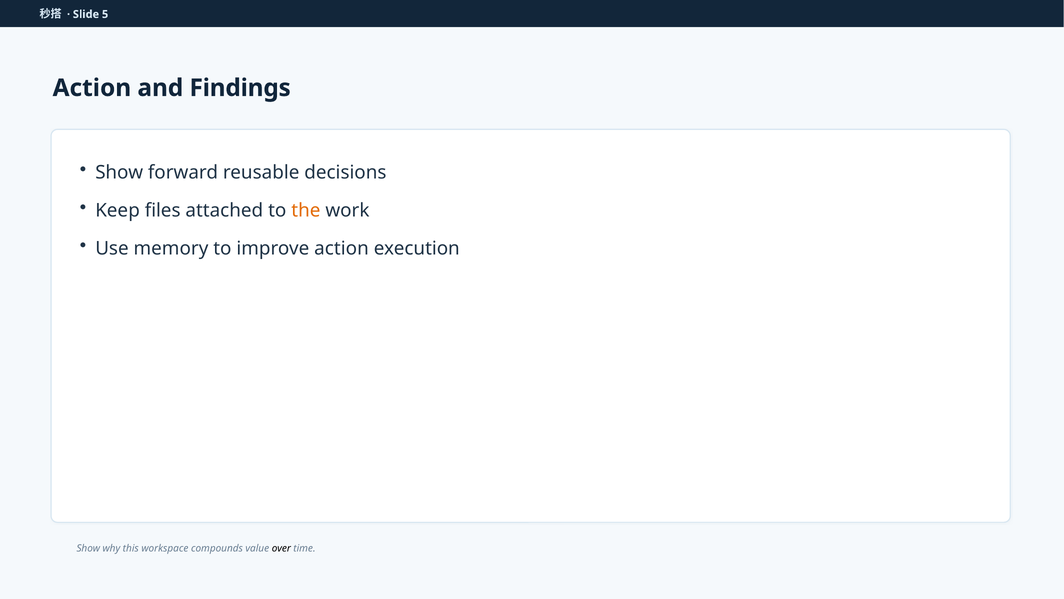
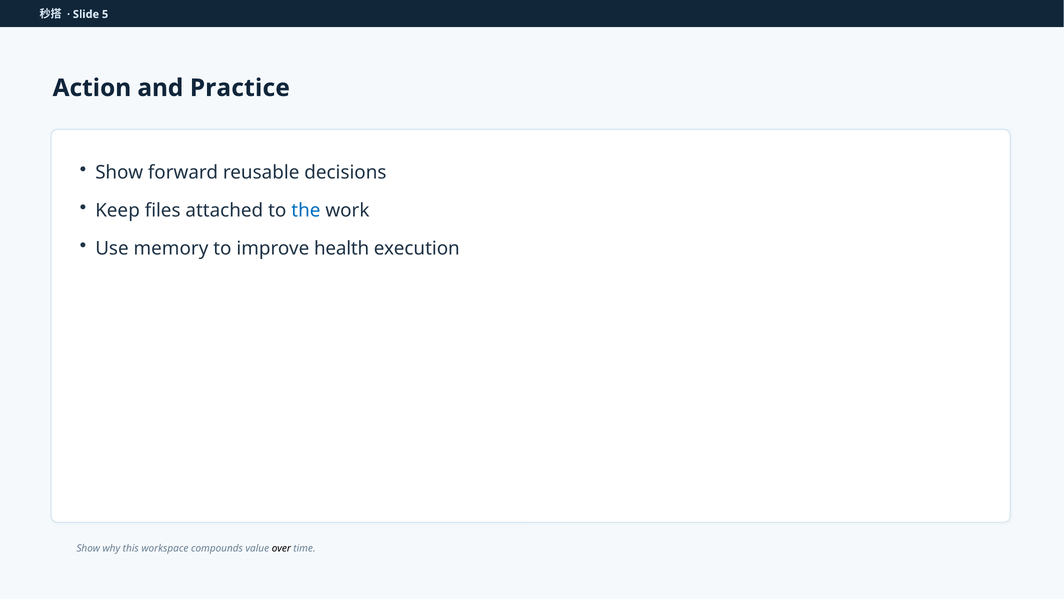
Findings: Findings -> Practice
the colour: orange -> blue
improve action: action -> health
